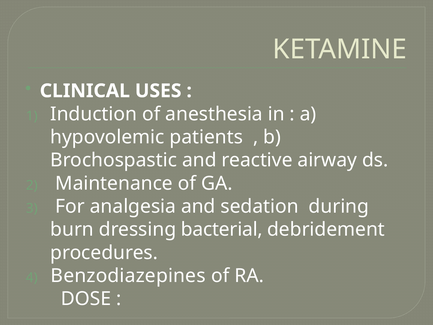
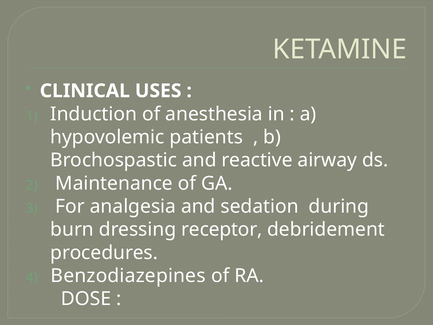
bacterial: bacterial -> receptor
